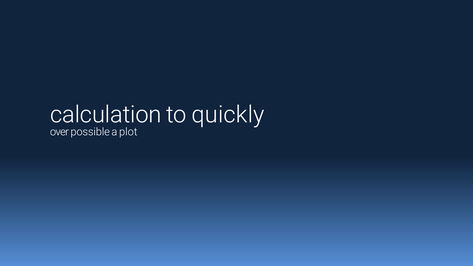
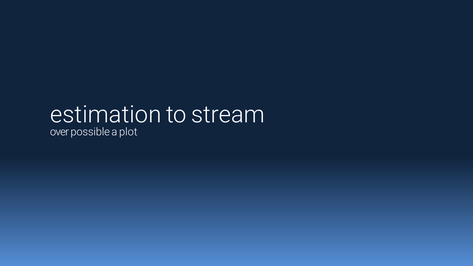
calculation: calculation -> estimation
quickly: quickly -> stream
